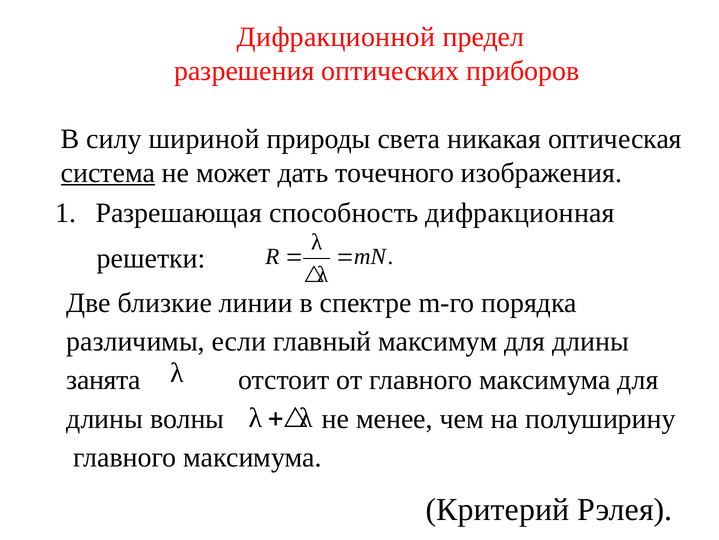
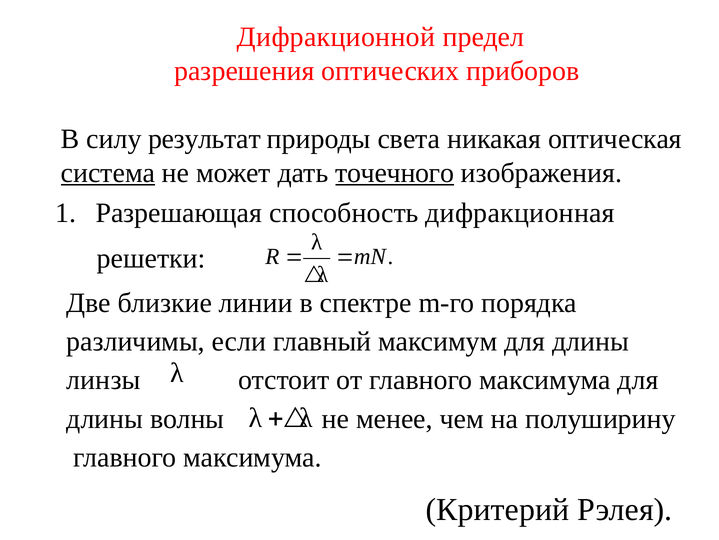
шириной: шириной -> результат
точечного underline: none -> present
занята: занята -> линзы
